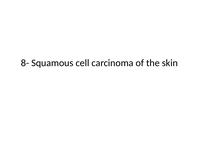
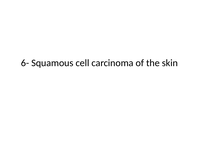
8-: 8- -> 6-
